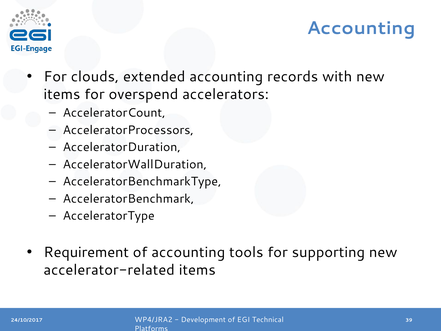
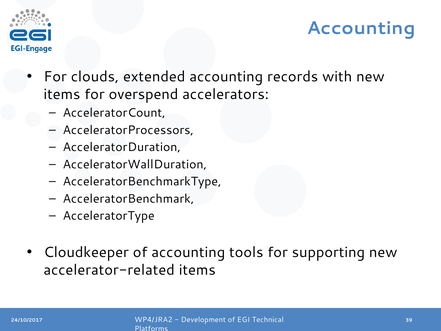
Requirement: Requirement -> Cloudkeeper
